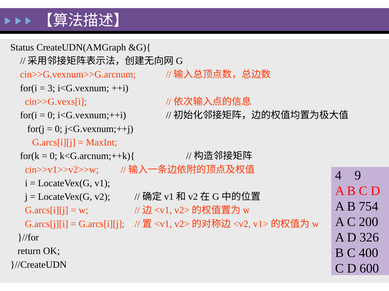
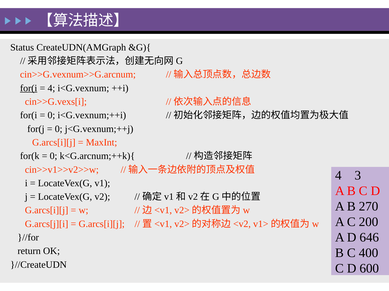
for(i at (29, 88) underline: none -> present
3 at (51, 88): 3 -> 4
9: 9 -> 3
754: 754 -> 270
326: 326 -> 646
